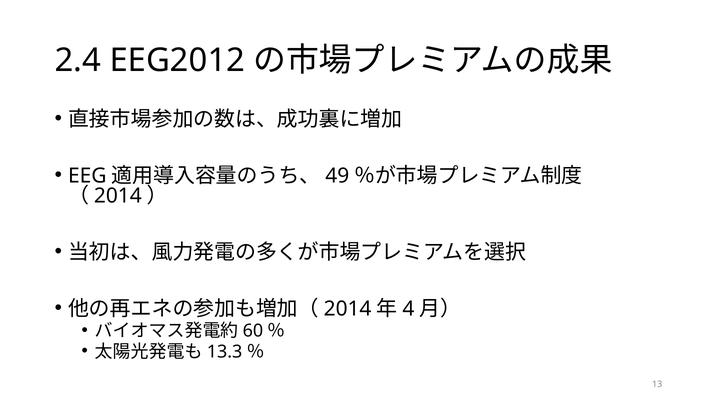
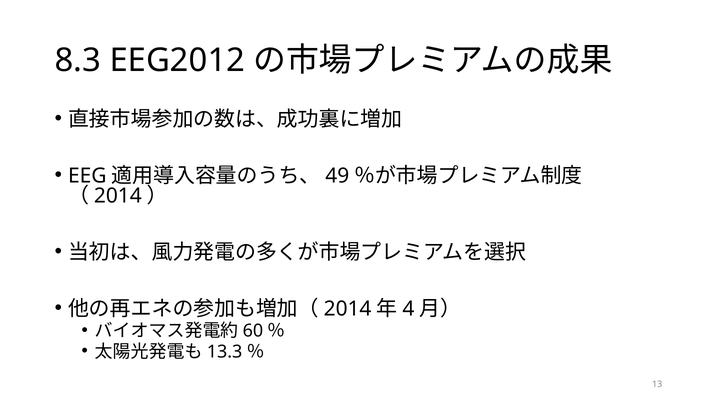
2.4: 2.4 -> 8.3
